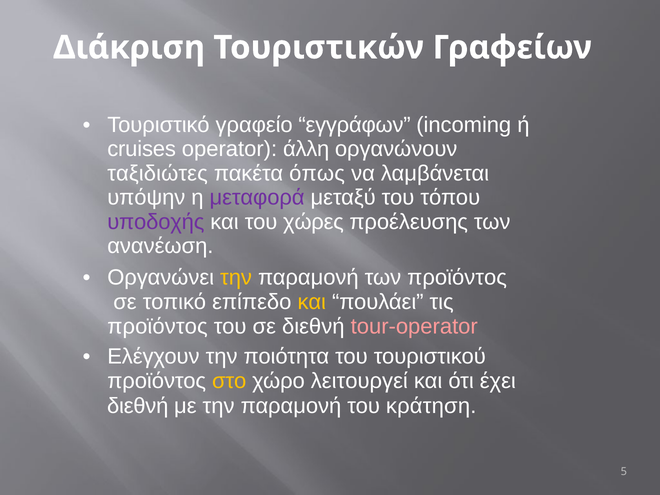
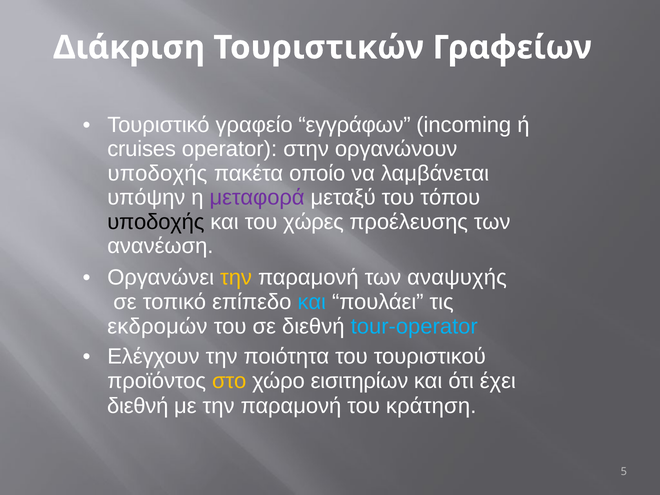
άλλη: άλλη -> στην
ταξιδιώτες at (157, 173): ταξιδιώτες -> υποδοχής
όπως: όπως -> οποίο
υποδοχής at (156, 222) colour: purple -> black
των προϊόντος: προϊόντος -> αναψυχής
και at (312, 302) colour: yellow -> light blue
προϊόντος at (157, 327): προϊόντος -> εκδρομών
tour-operator colour: pink -> light blue
λειτουργεί: λειτουργεί -> εισιτηρίων
